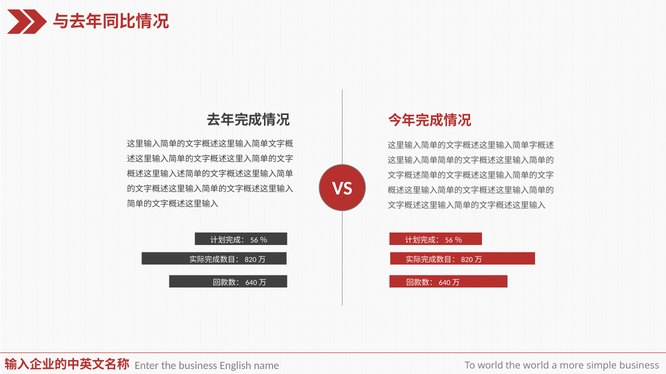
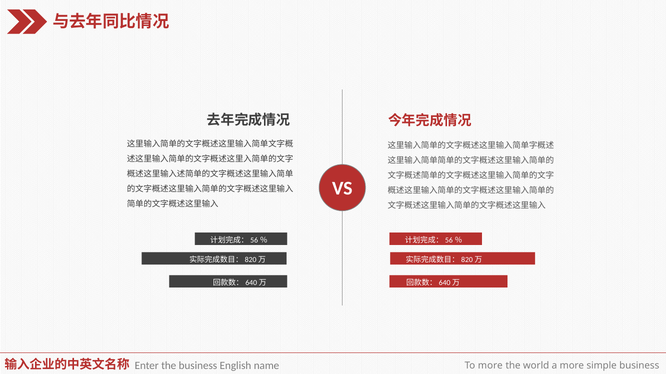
To world: world -> more
